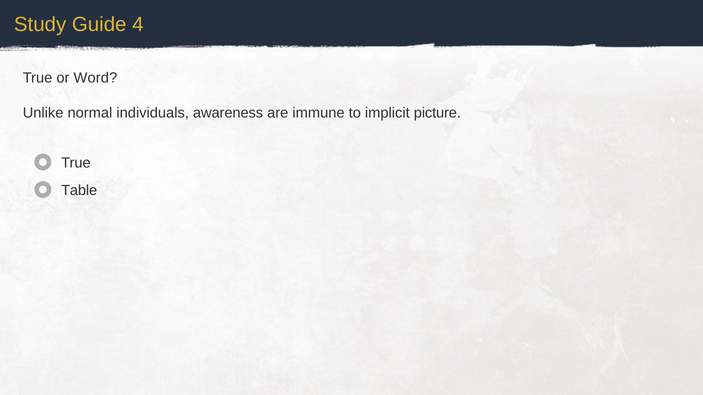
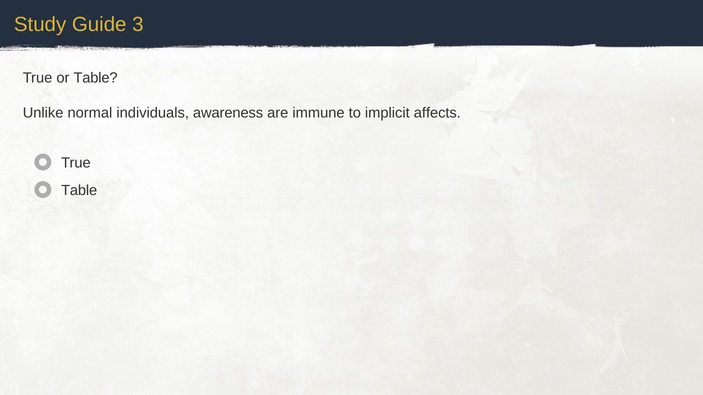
4: 4 -> 3
or Word: Word -> Table
picture: picture -> affects
